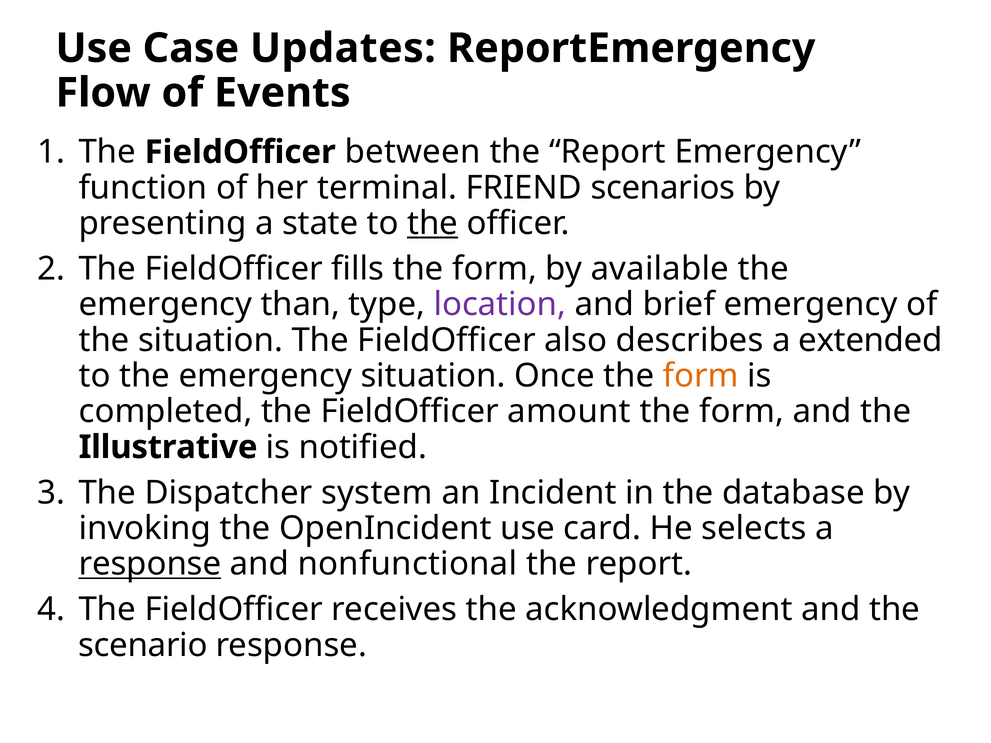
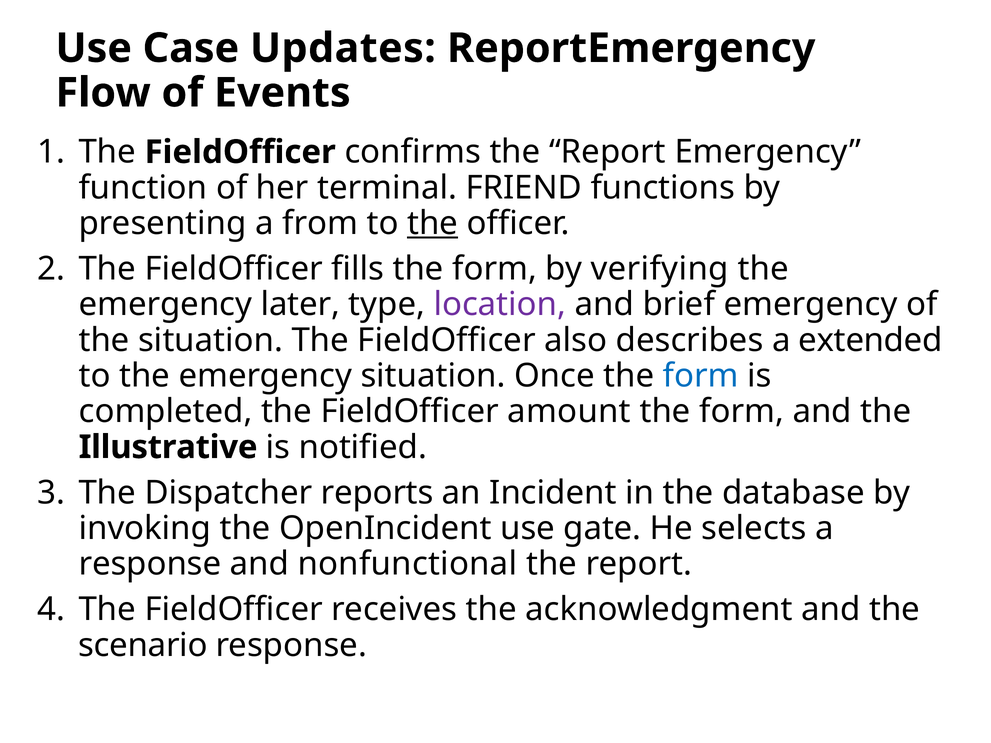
between: between -> confirms
scenarios: scenarios -> functions
state: state -> from
available: available -> verifying
than: than -> later
form at (701, 376) colour: orange -> blue
system: system -> reports
card: card -> gate
response at (150, 564) underline: present -> none
